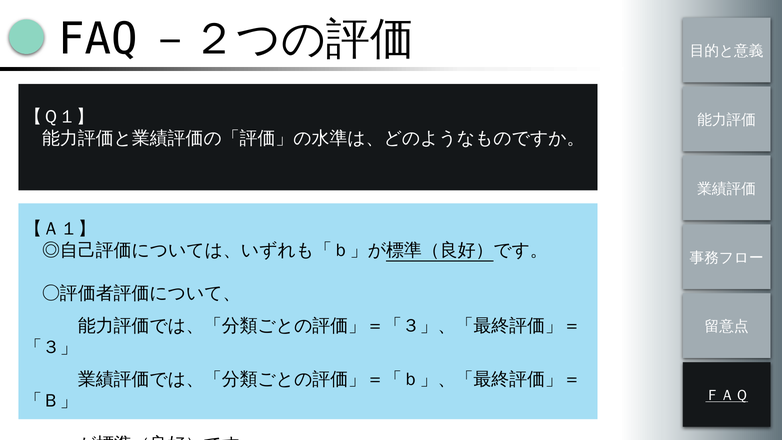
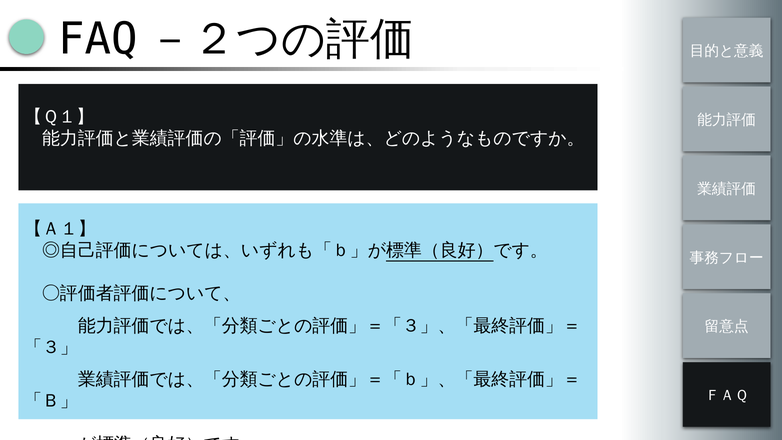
ＦＡＱ underline: present -> none
